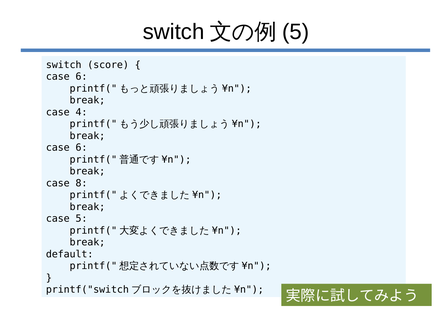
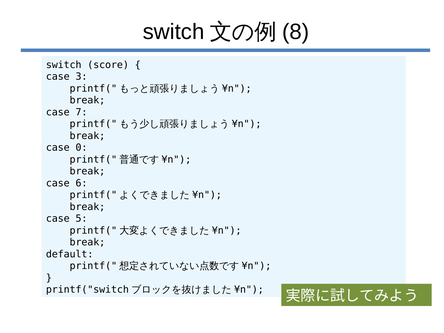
5 at (296, 32): 5 -> 8
6 at (81, 77): 6 -> 3
4: 4 -> 7
6 at (81, 148): 6 -> 0
8: 8 -> 6
